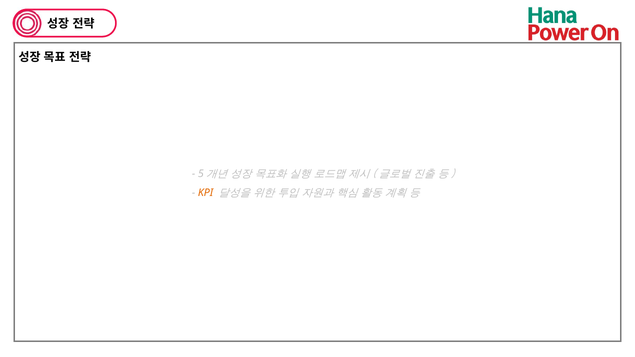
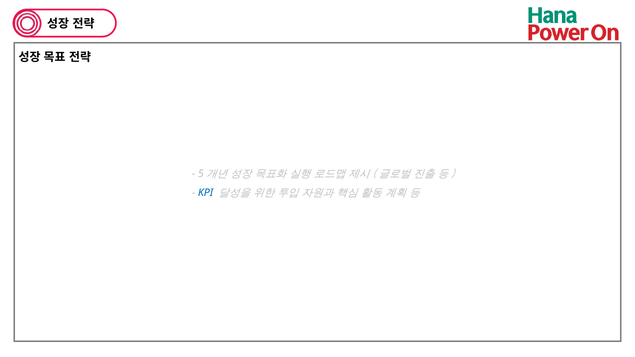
KPI colour: orange -> blue
